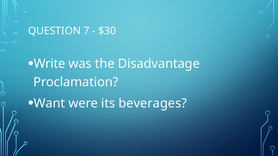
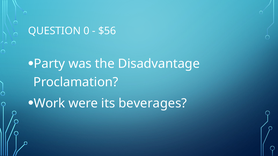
7: 7 -> 0
$30: $30 -> $56
Write: Write -> Party
Want: Want -> Work
